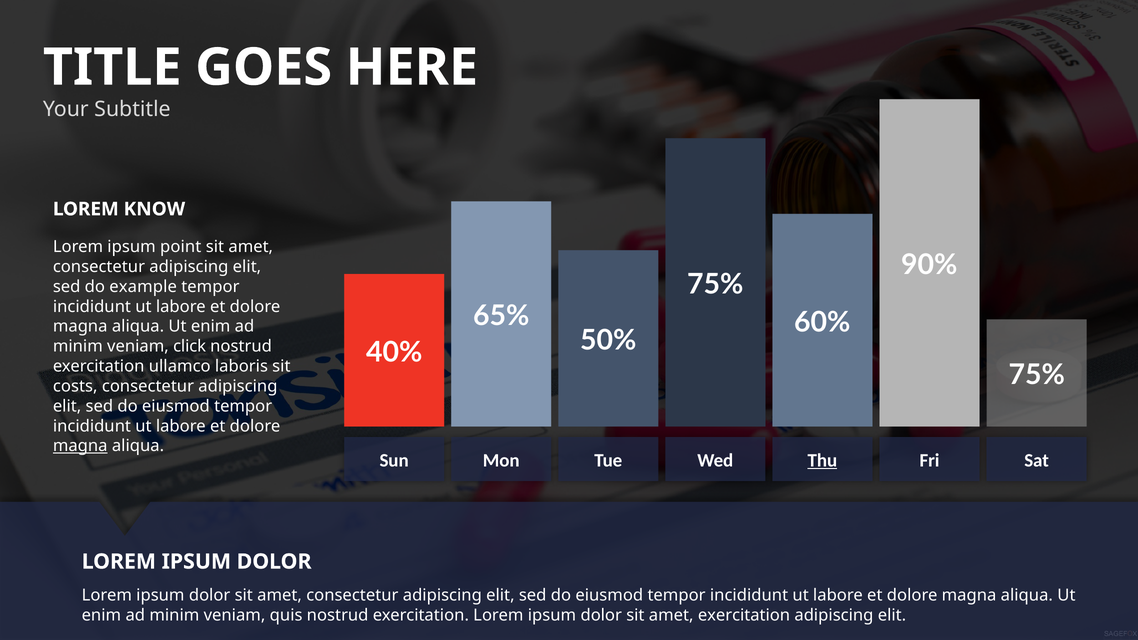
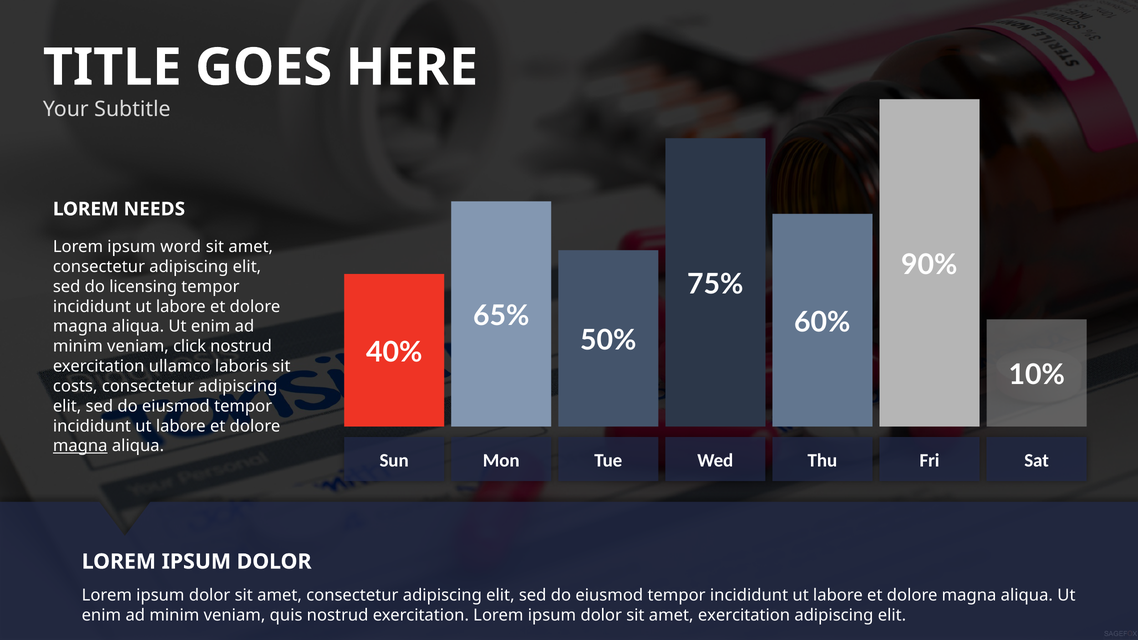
KNOW: KNOW -> NEEDS
point: point -> word
example: example -> licensing
75% at (1037, 375): 75% -> 10%
Thu underline: present -> none
